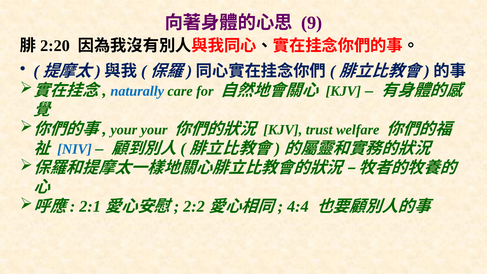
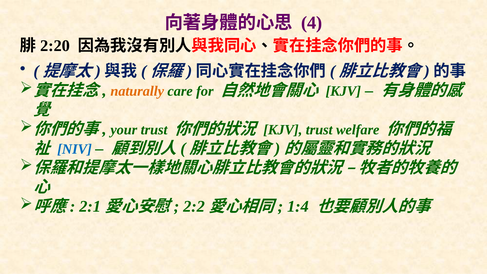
9: 9 -> 4
naturally colour: blue -> orange
your your: your -> trust
4:4: 4:4 -> 1:4
